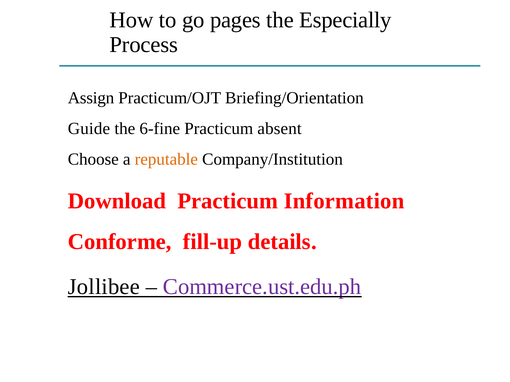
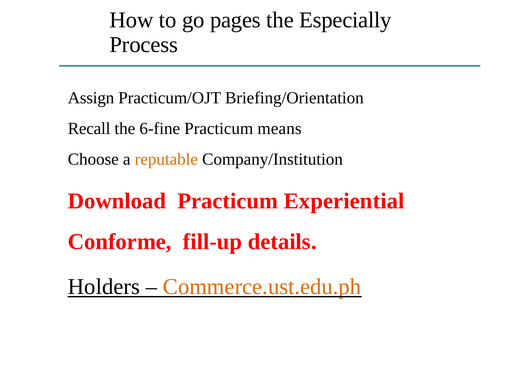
Guide: Guide -> Recall
absent: absent -> means
Information: Information -> Experiential
Jollibee: Jollibee -> Holders
Commerce.ust.edu.ph colour: purple -> orange
